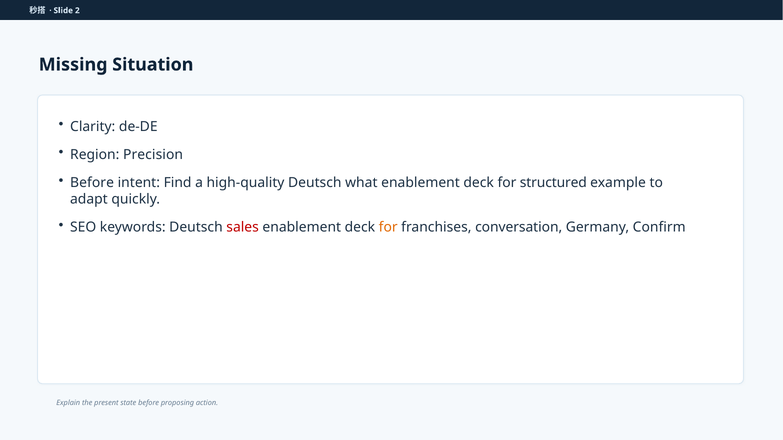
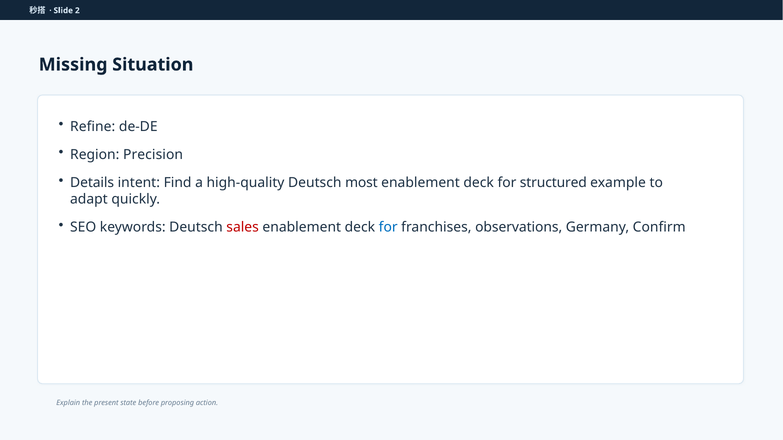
Clarity: Clarity -> Refine
Before at (92, 183): Before -> Details
what: what -> most
for at (388, 228) colour: orange -> blue
conversation: conversation -> observations
